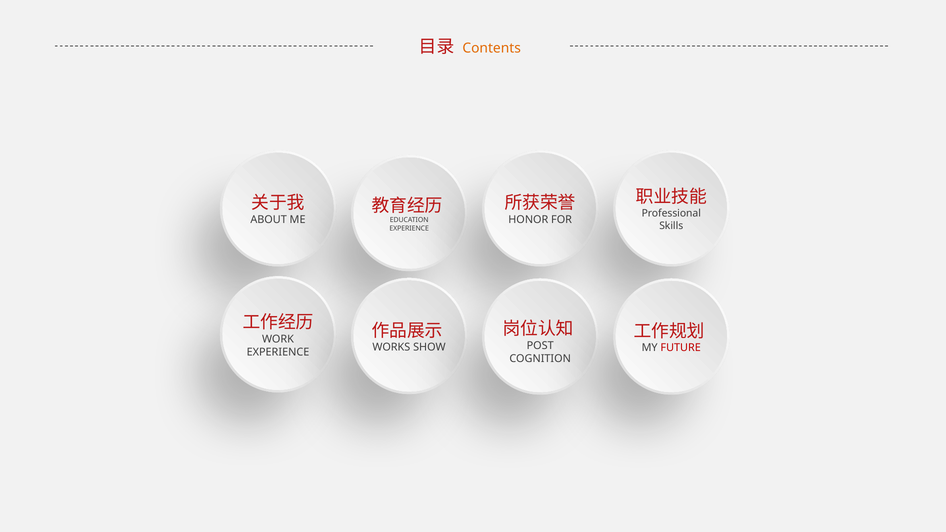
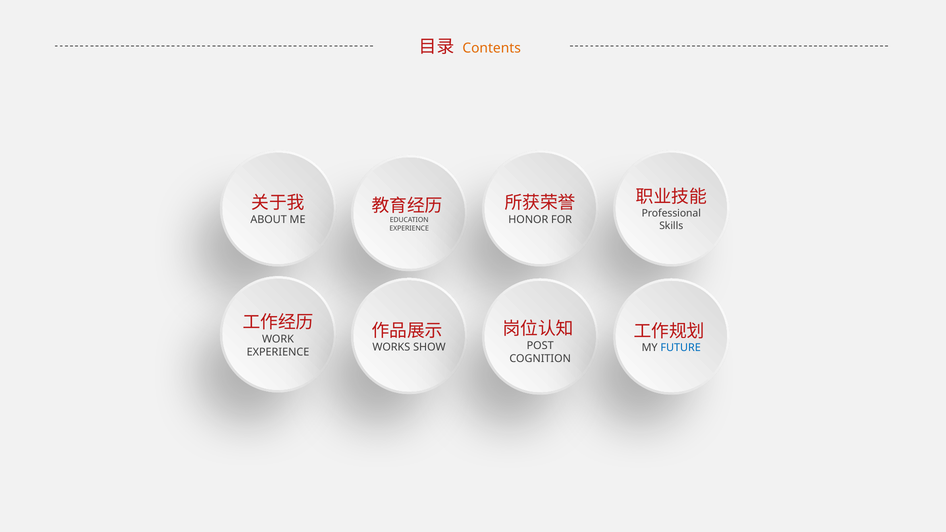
FUTURE colour: red -> blue
